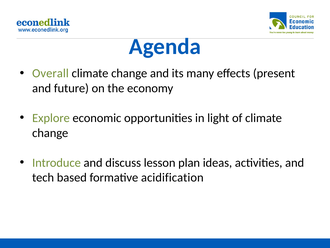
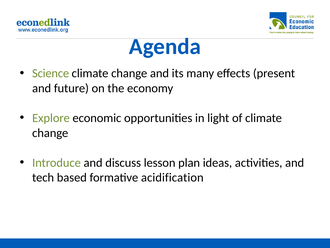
Overall: Overall -> Science
